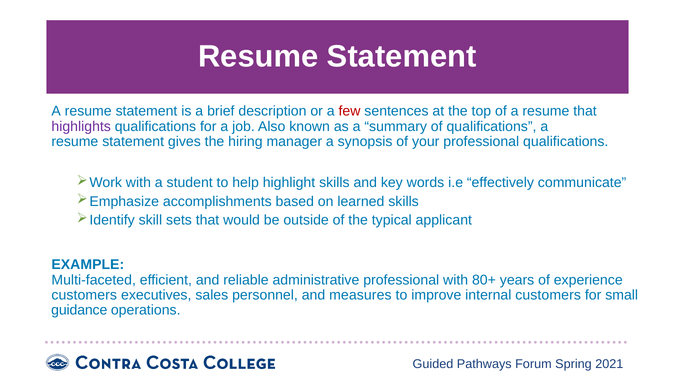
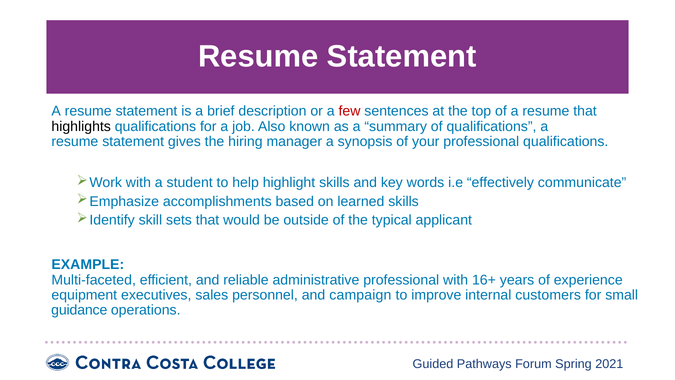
highlights colour: purple -> black
80+: 80+ -> 16+
customers at (84, 295): customers -> equipment
measures: measures -> campaign
